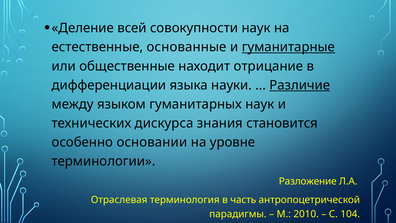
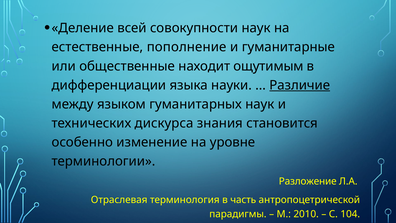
основанные: основанные -> пополнение
гуманитарные underline: present -> none
отрицание: отрицание -> ощутимым
основании: основании -> изменение
